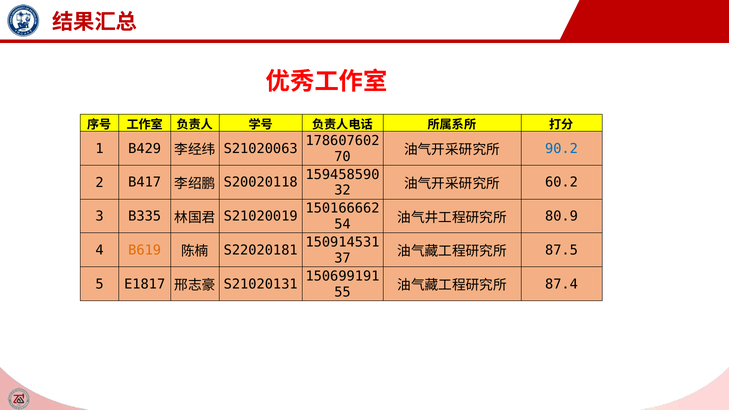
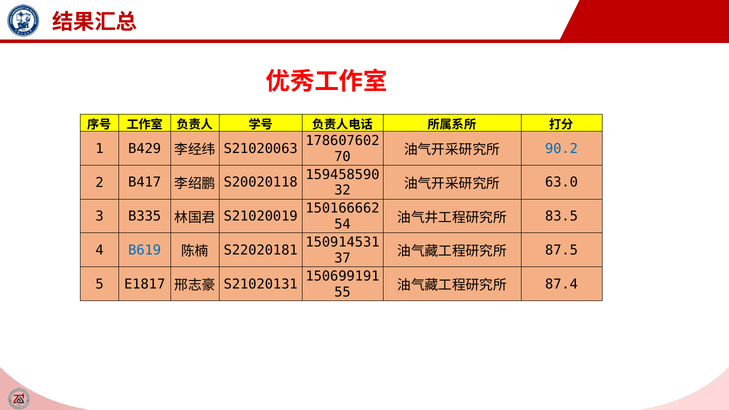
60.2: 60.2 -> 63.0
80.9: 80.9 -> 83.5
B619 colour: orange -> blue
